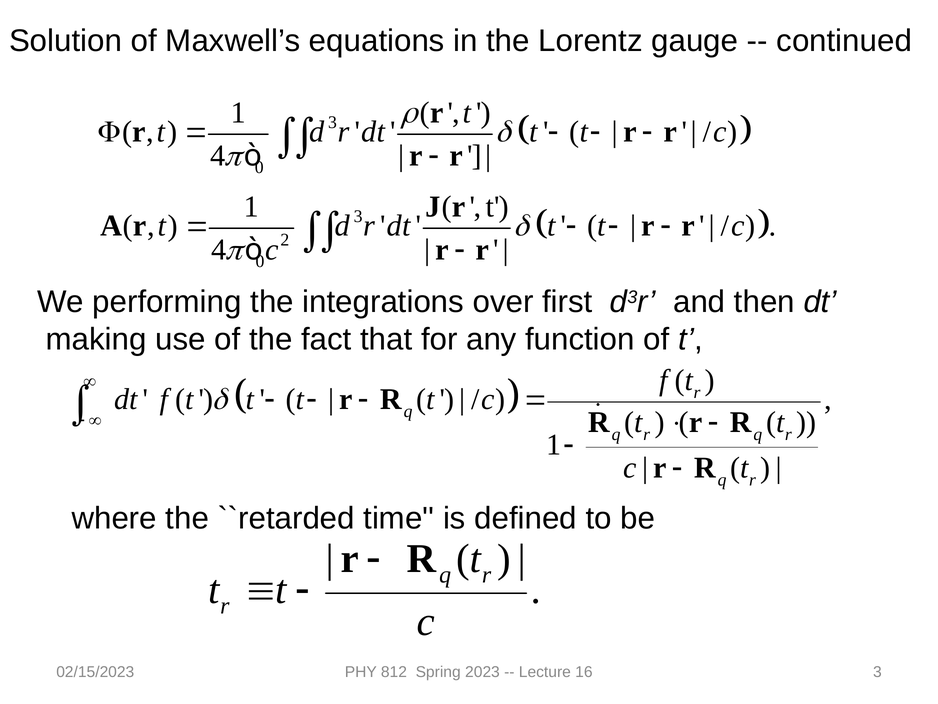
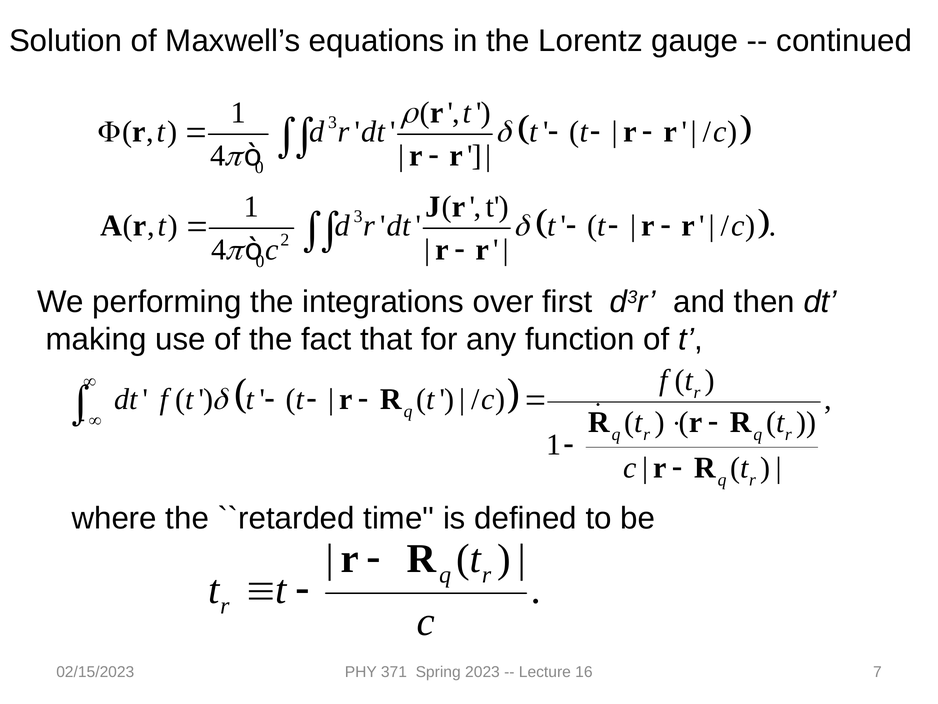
812: 812 -> 371
16 3: 3 -> 7
